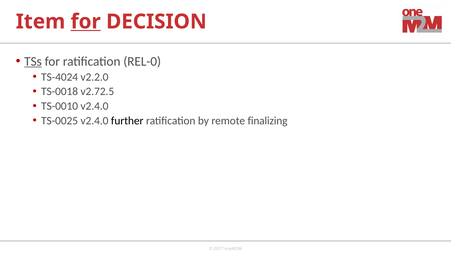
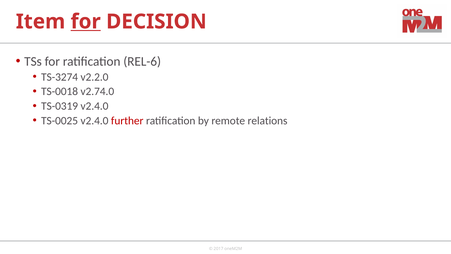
TSs underline: present -> none
REL-0: REL-0 -> REL-6
TS-4024: TS-4024 -> TS-3274
v2.72.5: v2.72.5 -> v2.74.0
TS-0010: TS-0010 -> TS-0319
further colour: black -> red
finalizing: finalizing -> relations
